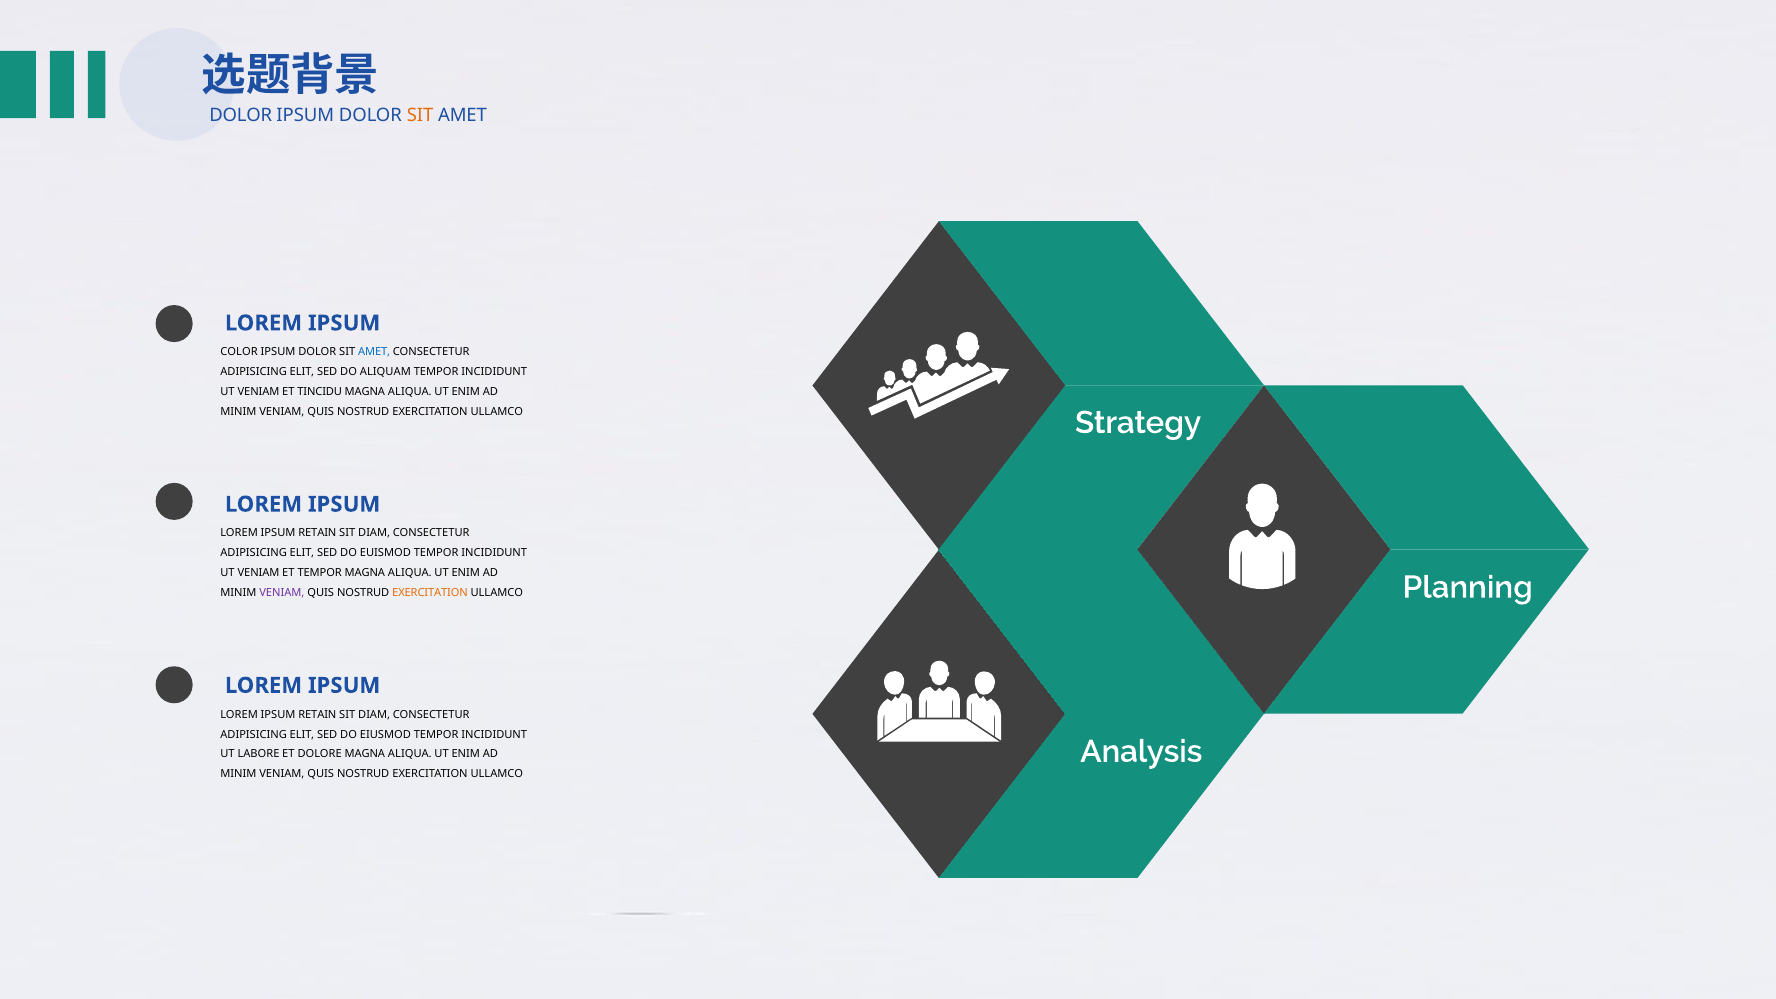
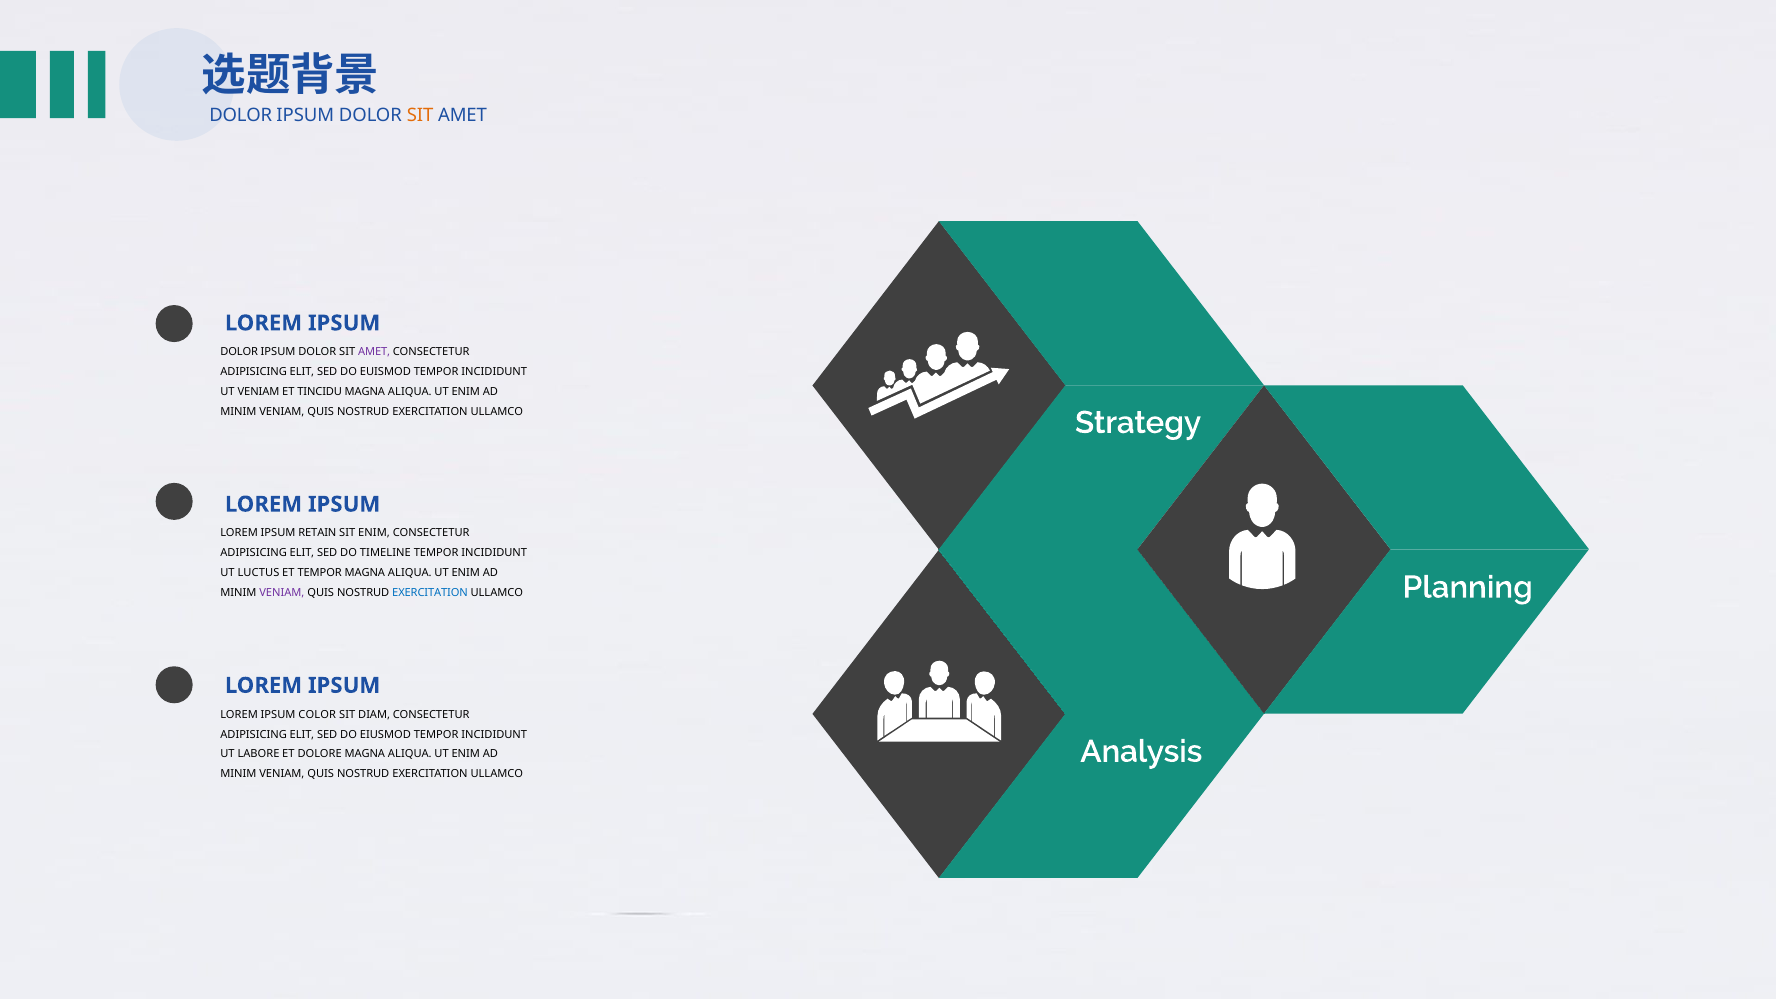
COLOR at (239, 352): COLOR -> DOLOR
AMET at (374, 352) colour: blue -> purple
ALIQUAM: ALIQUAM -> EUISMOD
DIAM at (374, 533): DIAM -> ENIM
EUISMOD: EUISMOD -> TIMELINE
VENIAM at (259, 573): VENIAM -> LUCTUS
EXERCITATION at (430, 593) colour: orange -> blue
RETAIN at (317, 714): RETAIN -> COLOR
